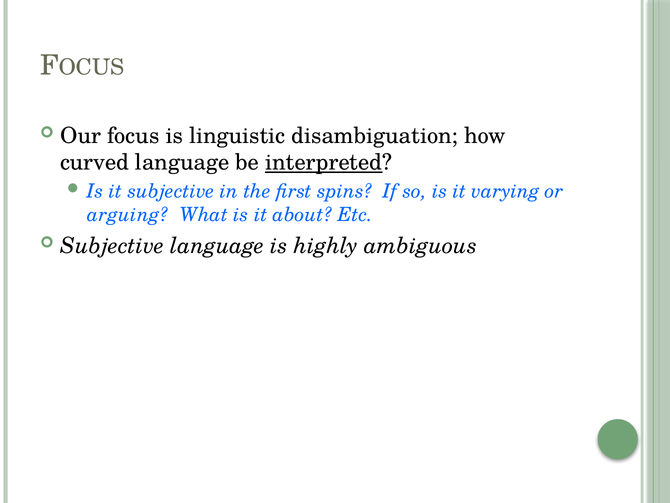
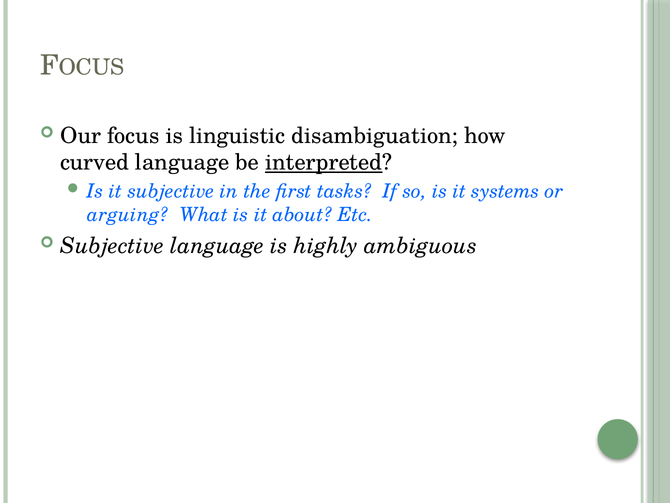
spins: spins -> tasks
varying: varying -> systems
